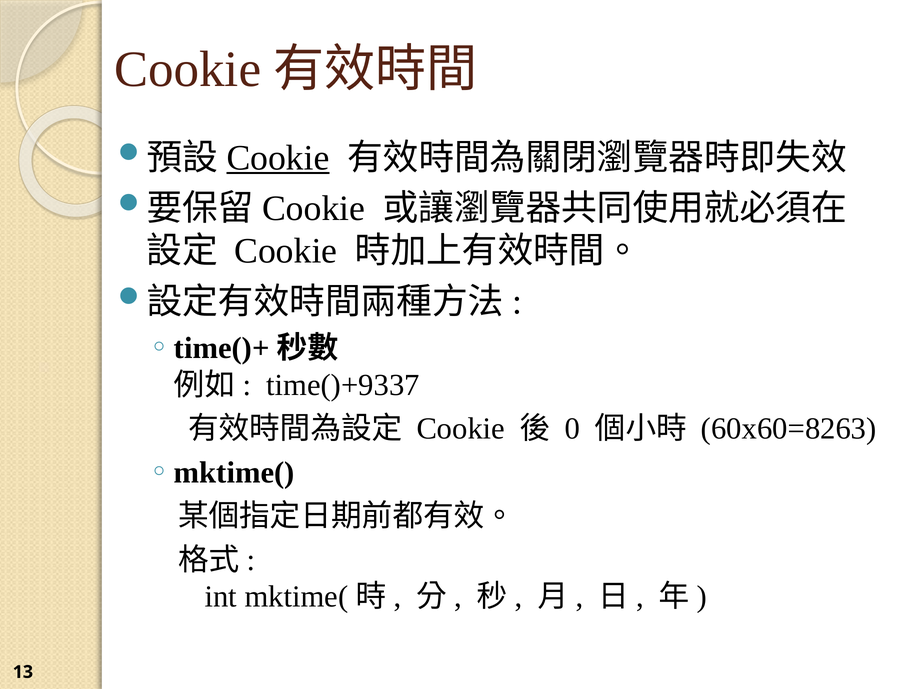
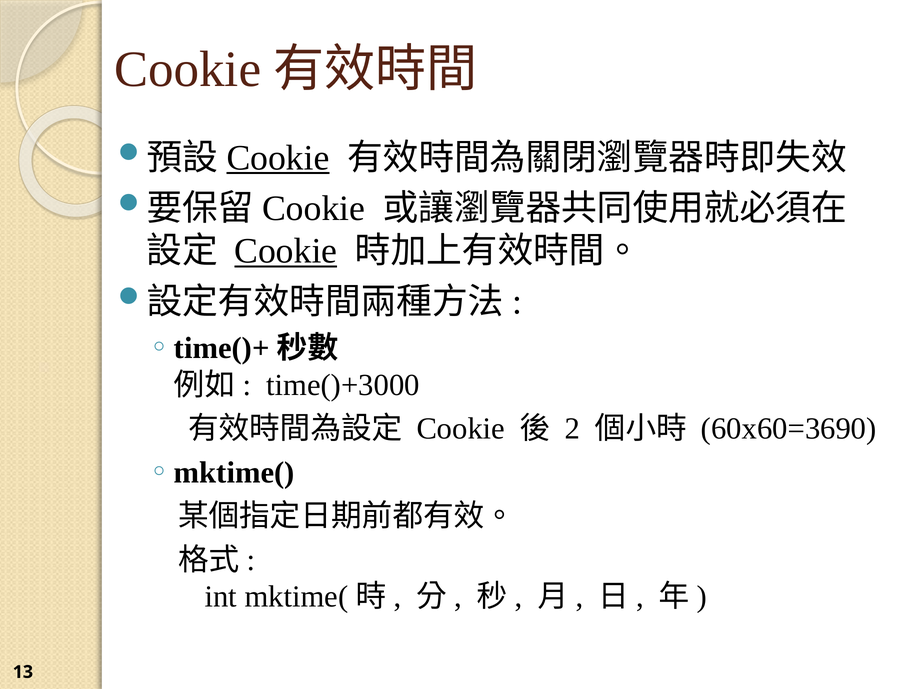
Cookie at (286, 251) underline: none -> present
time()+9337: time()+9337 -> time()+3000
0: 0 -> 2
60x60=8263: 60x60=8263 -> 60x60=3690
